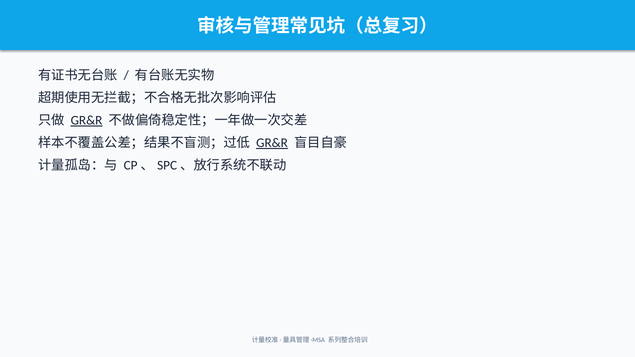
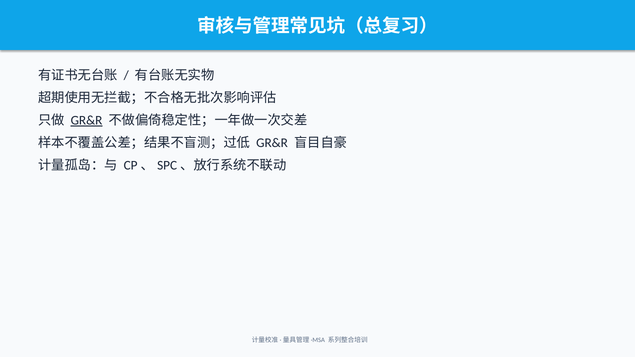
GR&R at (272, 143) underline: present -> none
